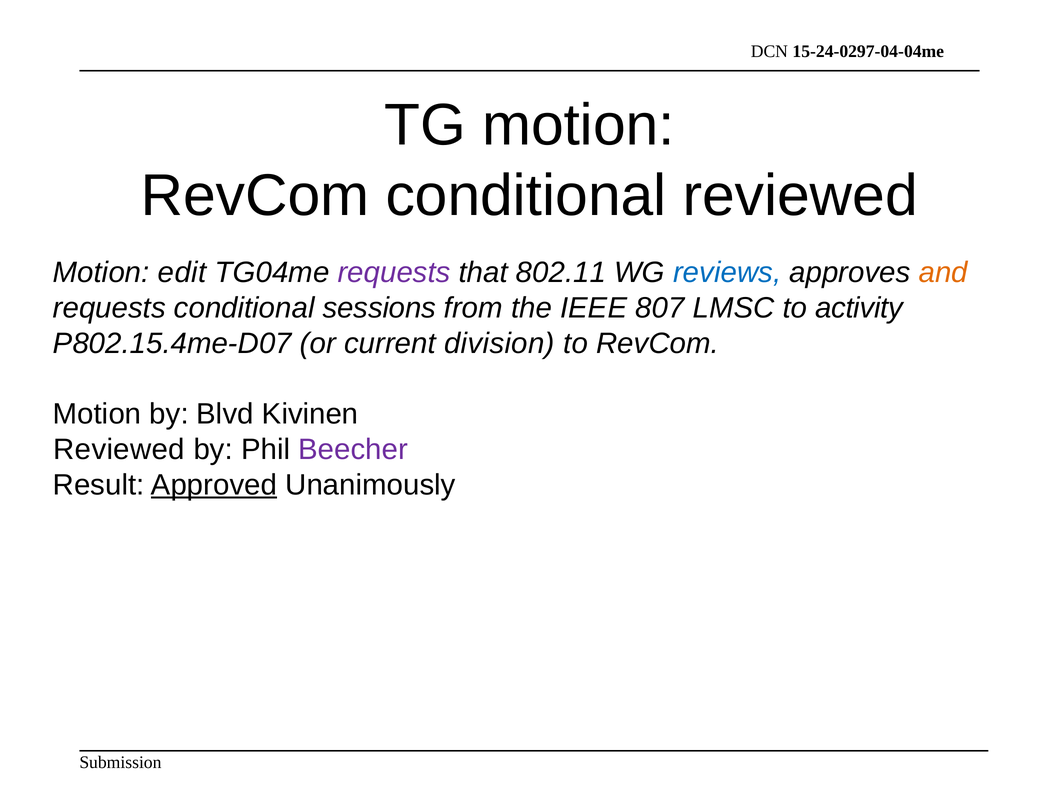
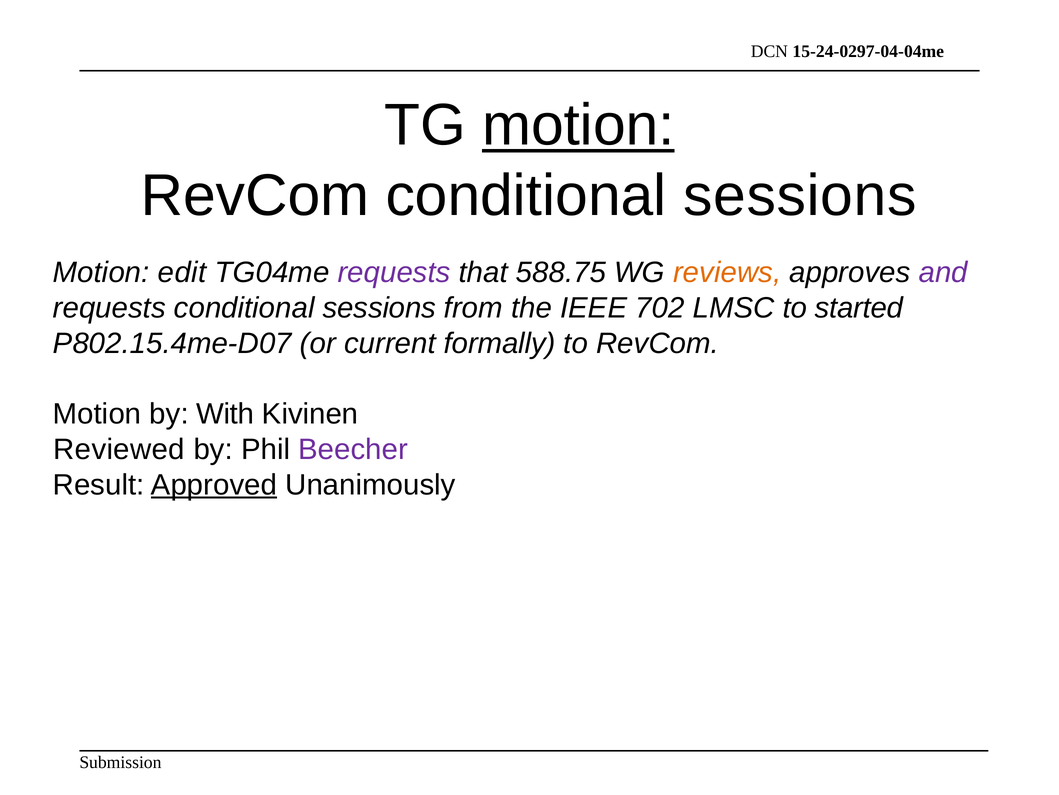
motion at (578, 125) underline: none -> present
RevCom conditional reviewed: reviewed -> sessions
802.11: 802.11 -> 588.75
reviews colour: blue -> orange
and colour: orange -> purple
807: 807 -> 702
activity: activity -> started
division: division -> formally
Blvd: Blvd -> With
